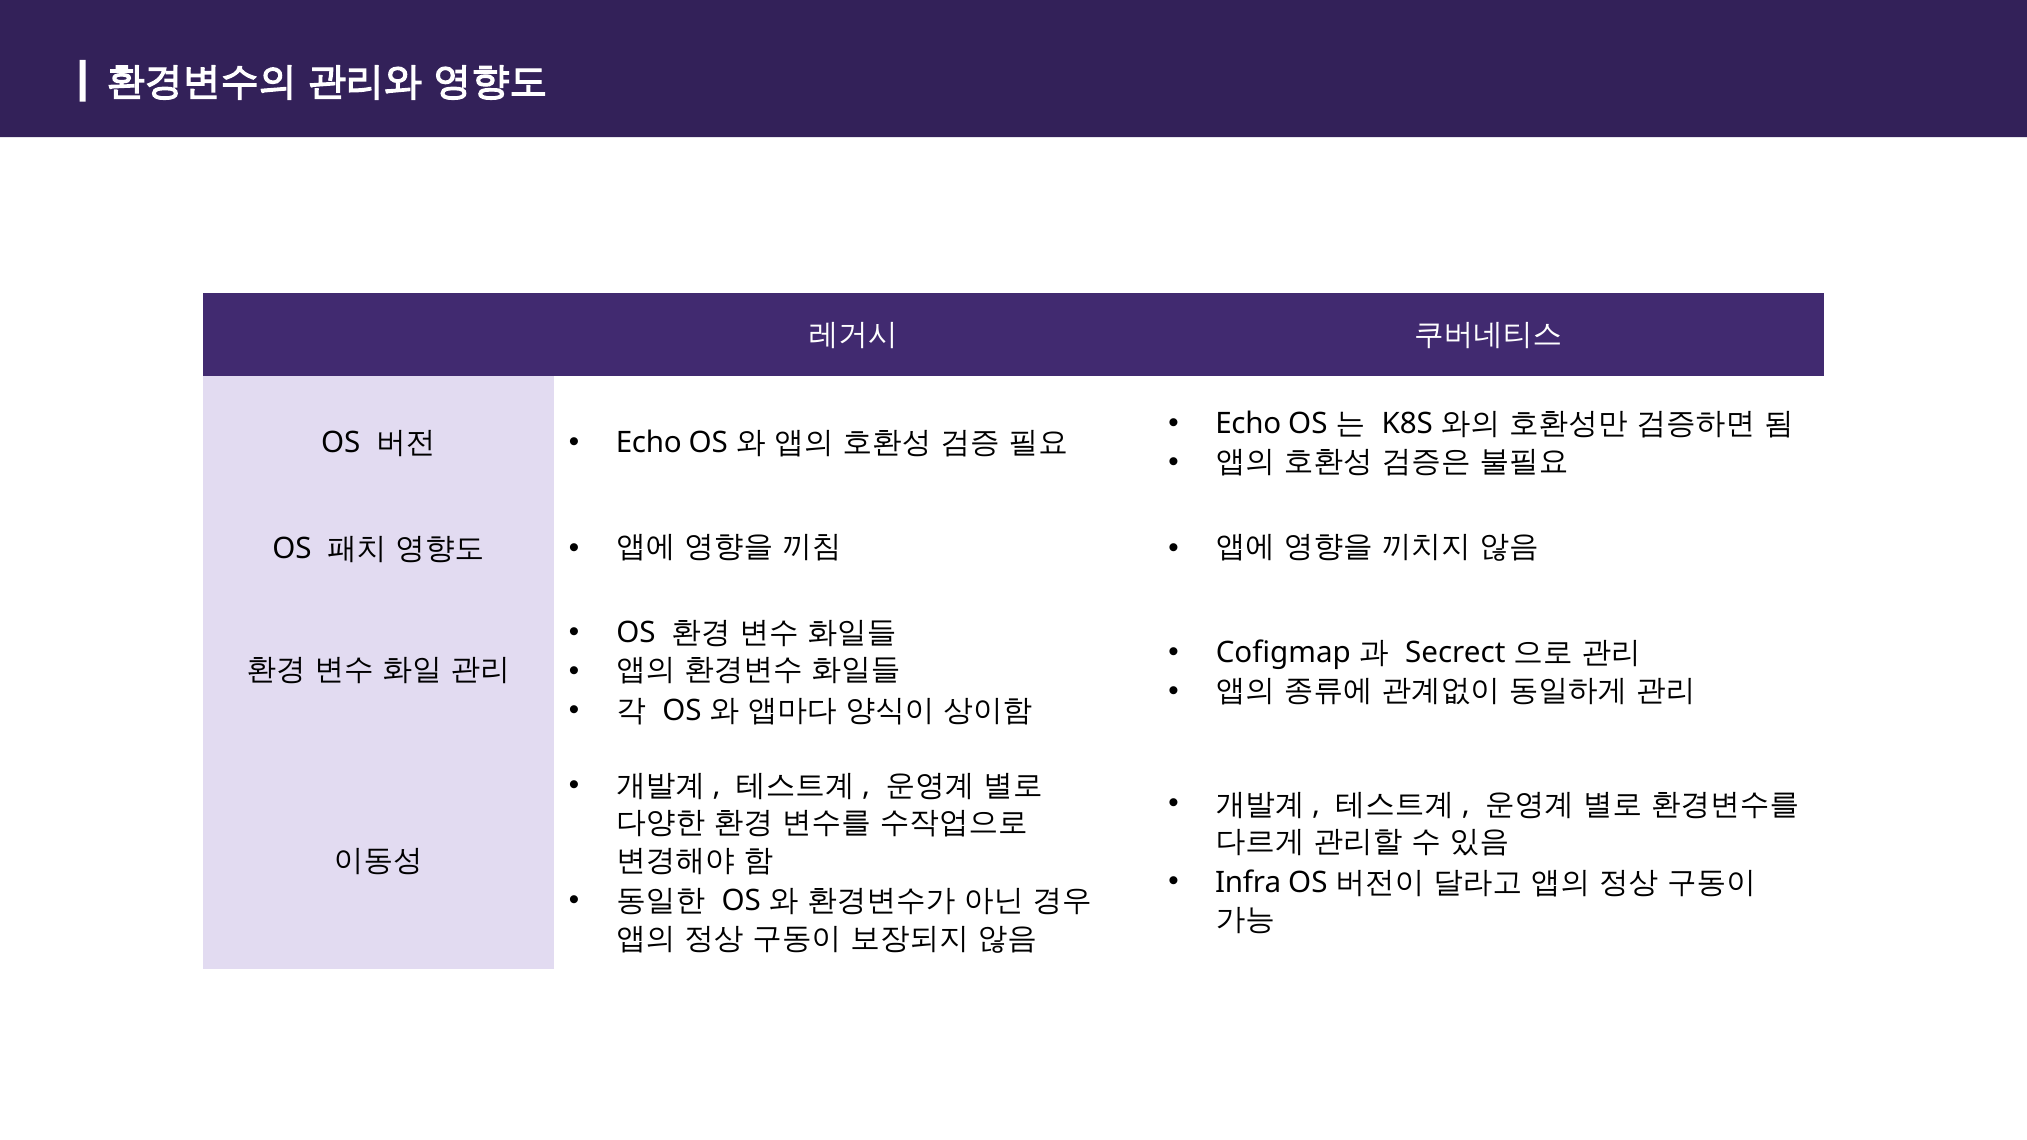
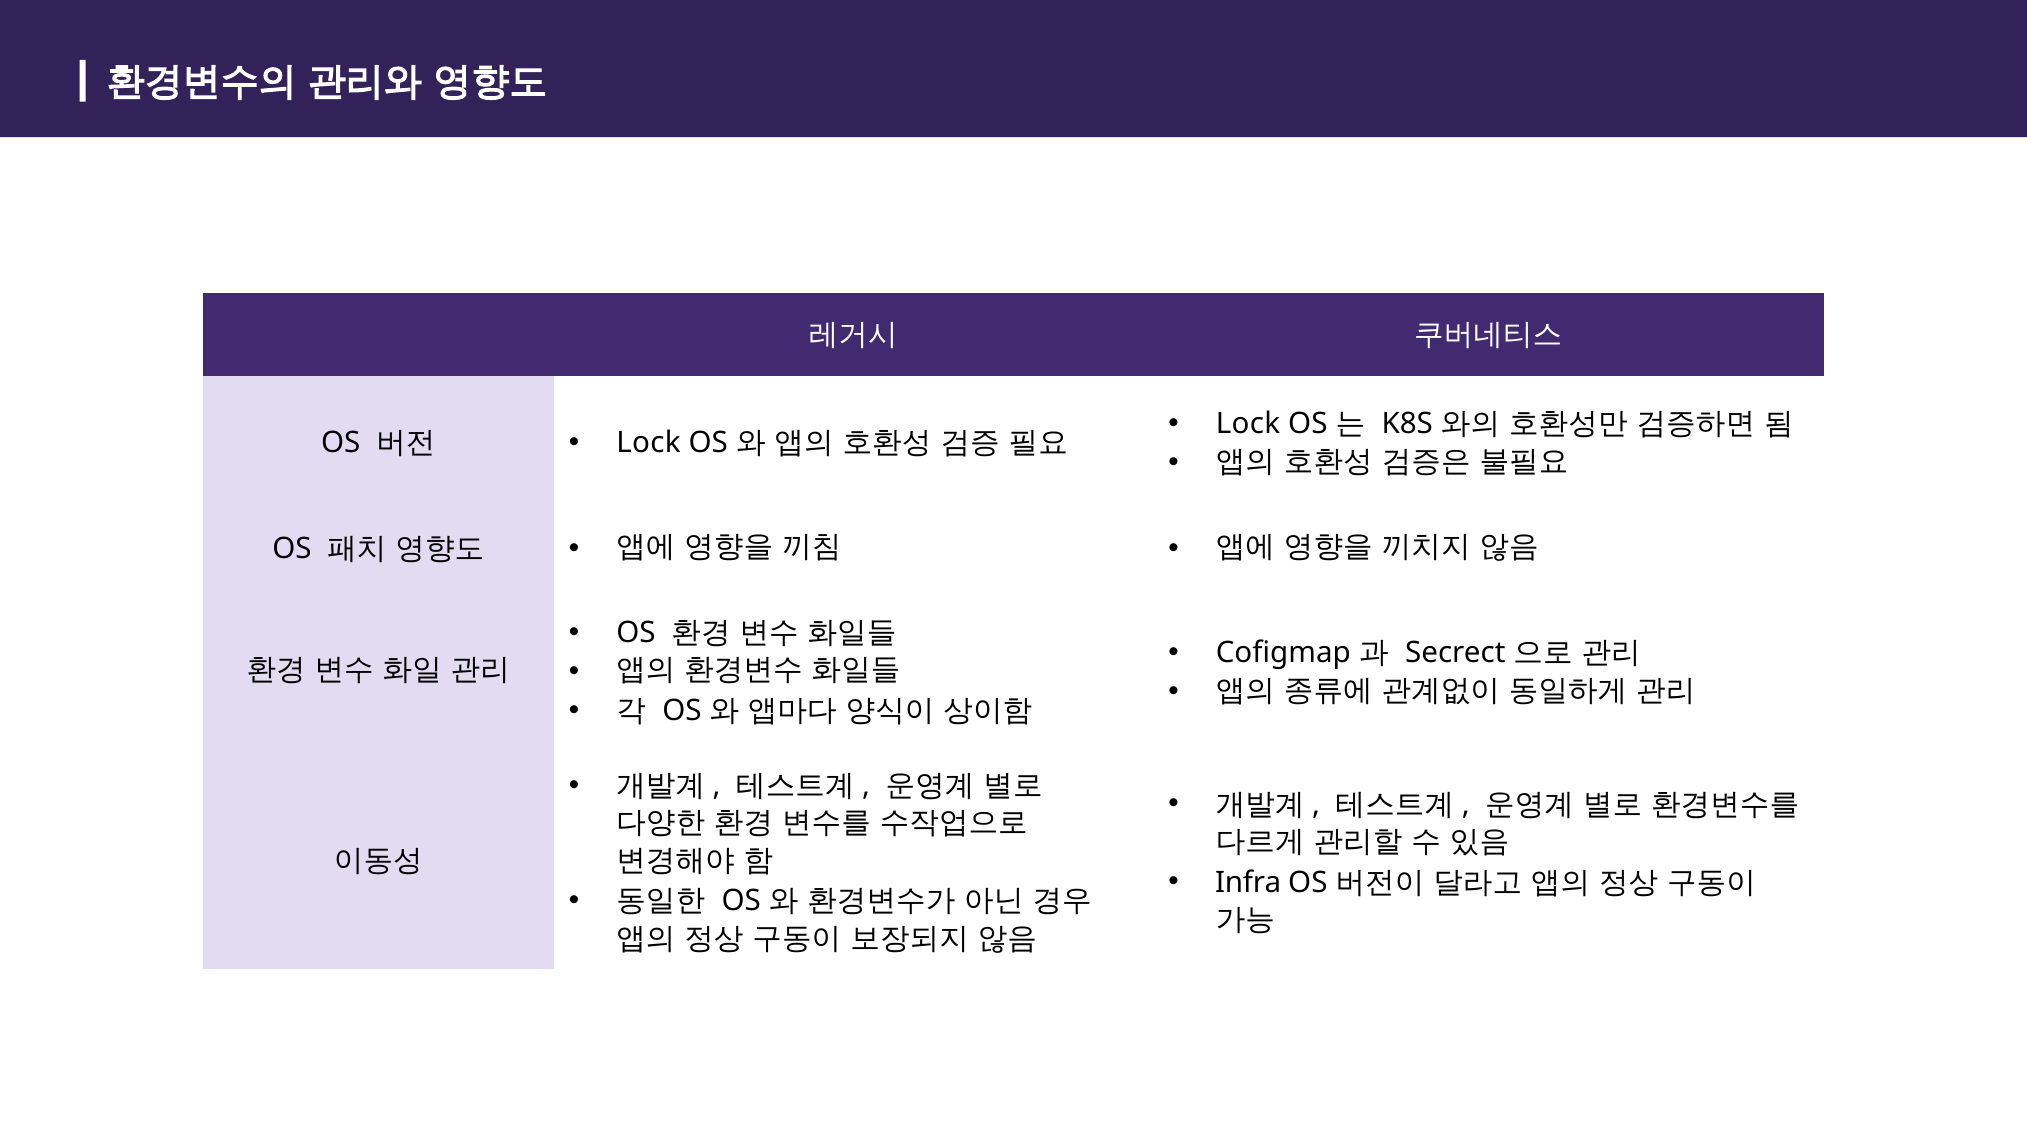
Echo at (1248, 424): Echo -> Lock
Echo at (649, 443): Echo -> Lock
